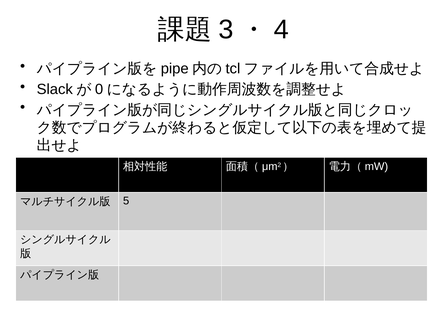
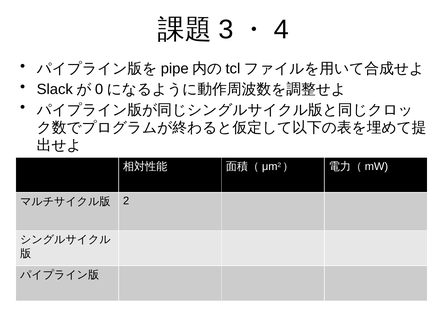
5: 5 -> 2
